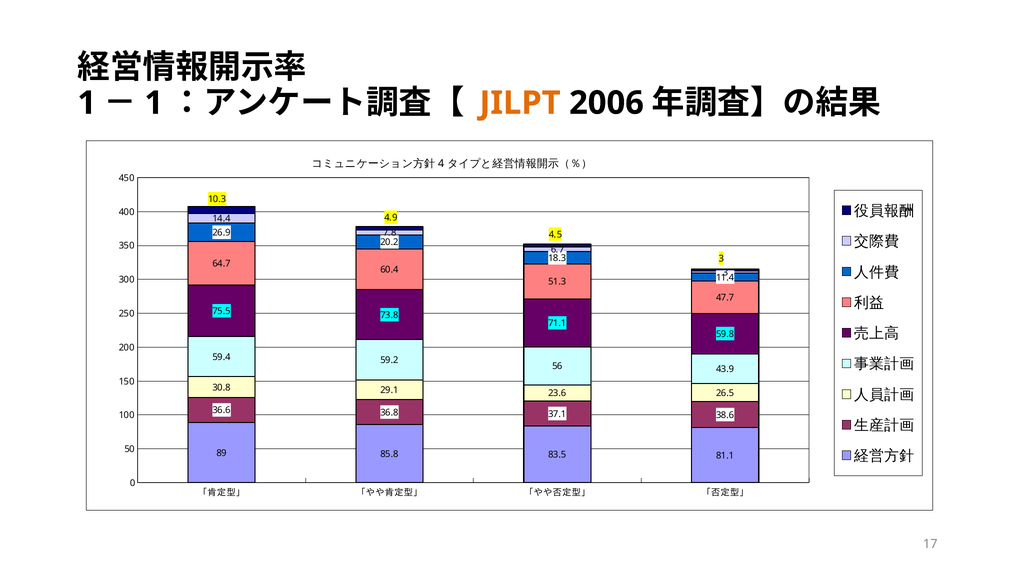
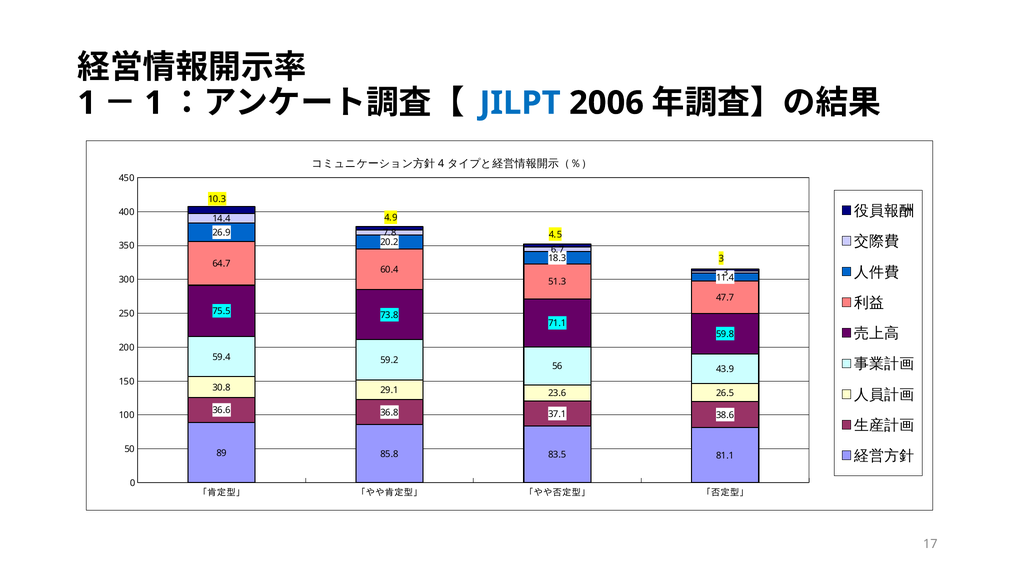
JILPT colour: orange -> blue
